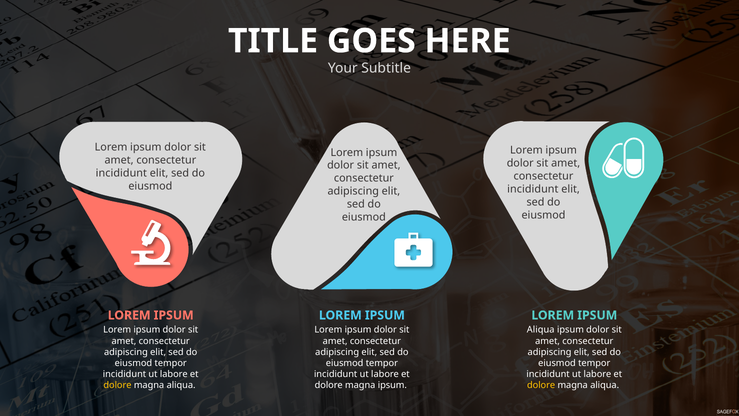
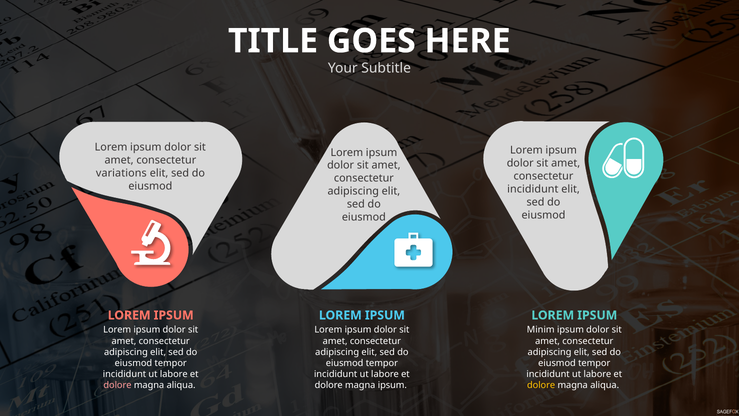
incididunt at (121, 173): incididunt -> variations
Aliqua at (541, 330): Aliqua -> Minim
dolore at (117, 385) colour: yellow -> pink
